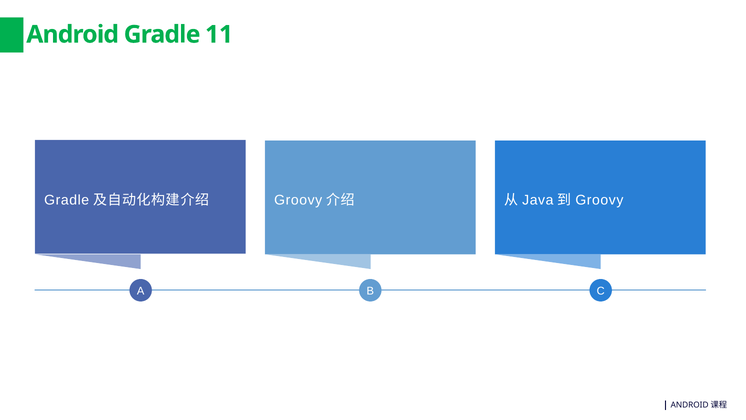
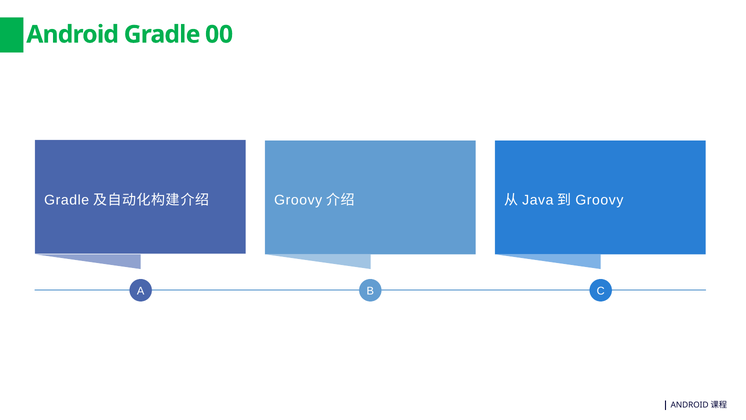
11: 11 -> 00
